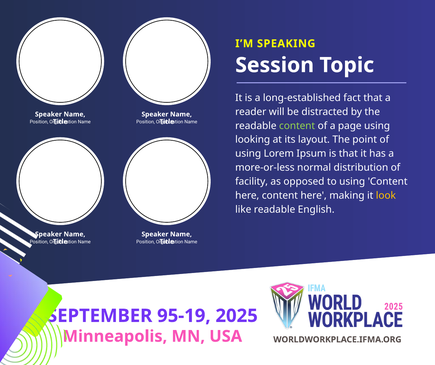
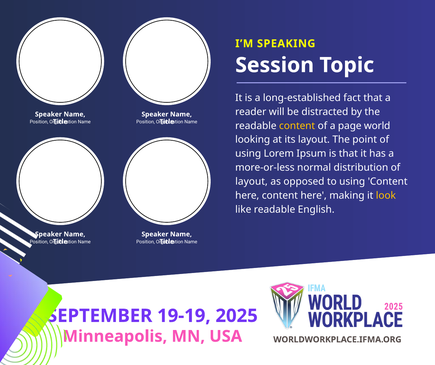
content at (297, 126) colour: light green -> yellow
page using: using -> world
facility at (252, 181): facility -> layout
95-19: 95-19 -> 19-19
